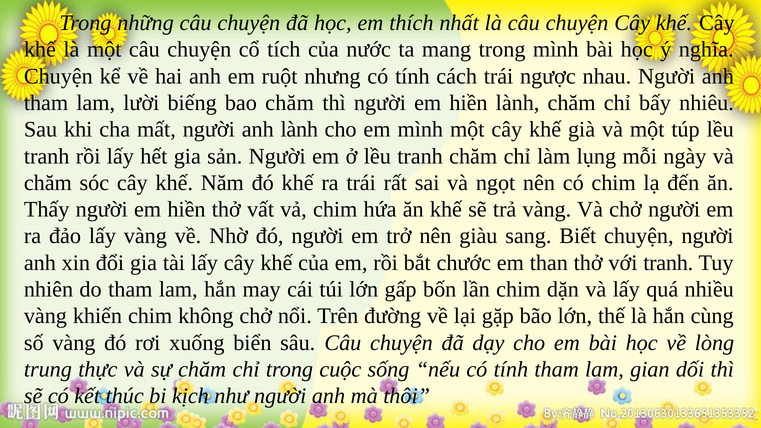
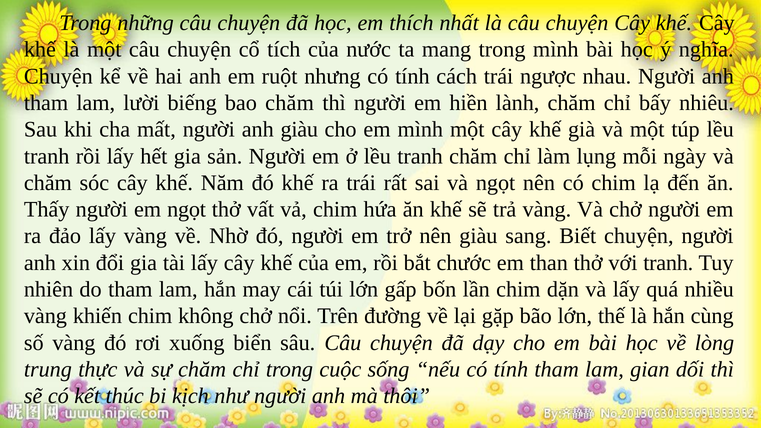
anh lành: lành -> giàu
Thấy người em hiền: hiền -> ngọt
